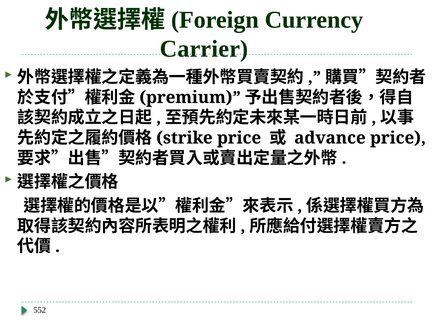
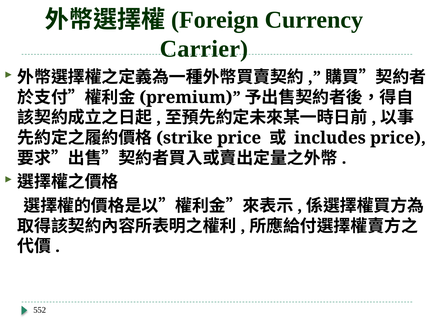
advance: advance -> includes
